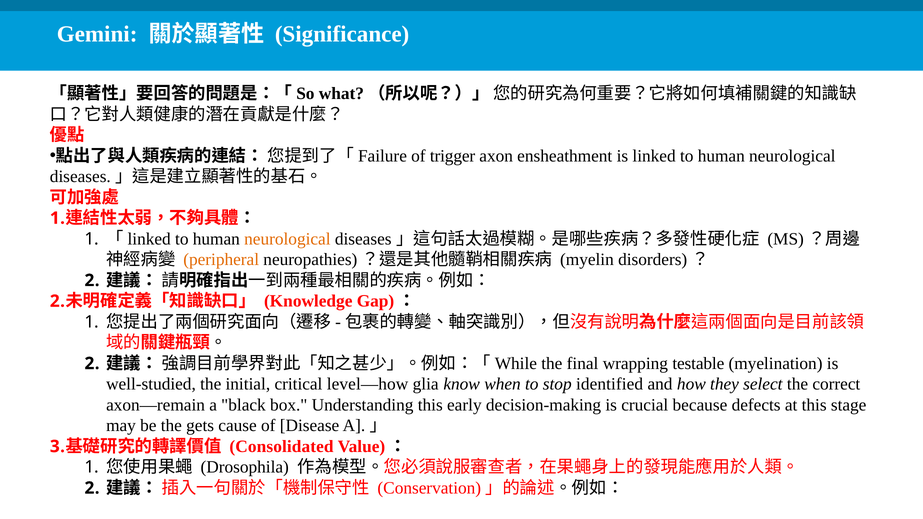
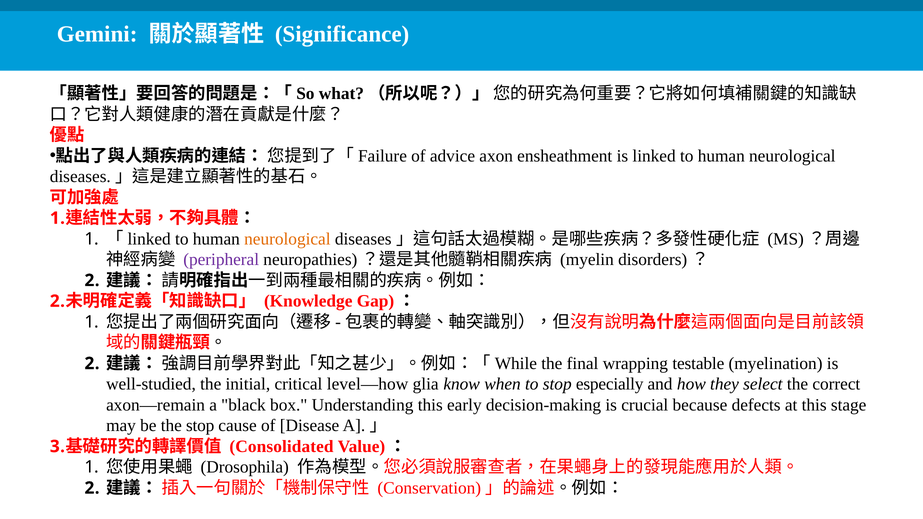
trigger: trigger -> advice
peripheral colour: orange -> purple
identified: identified -> especially
the gets: gets -> stop
